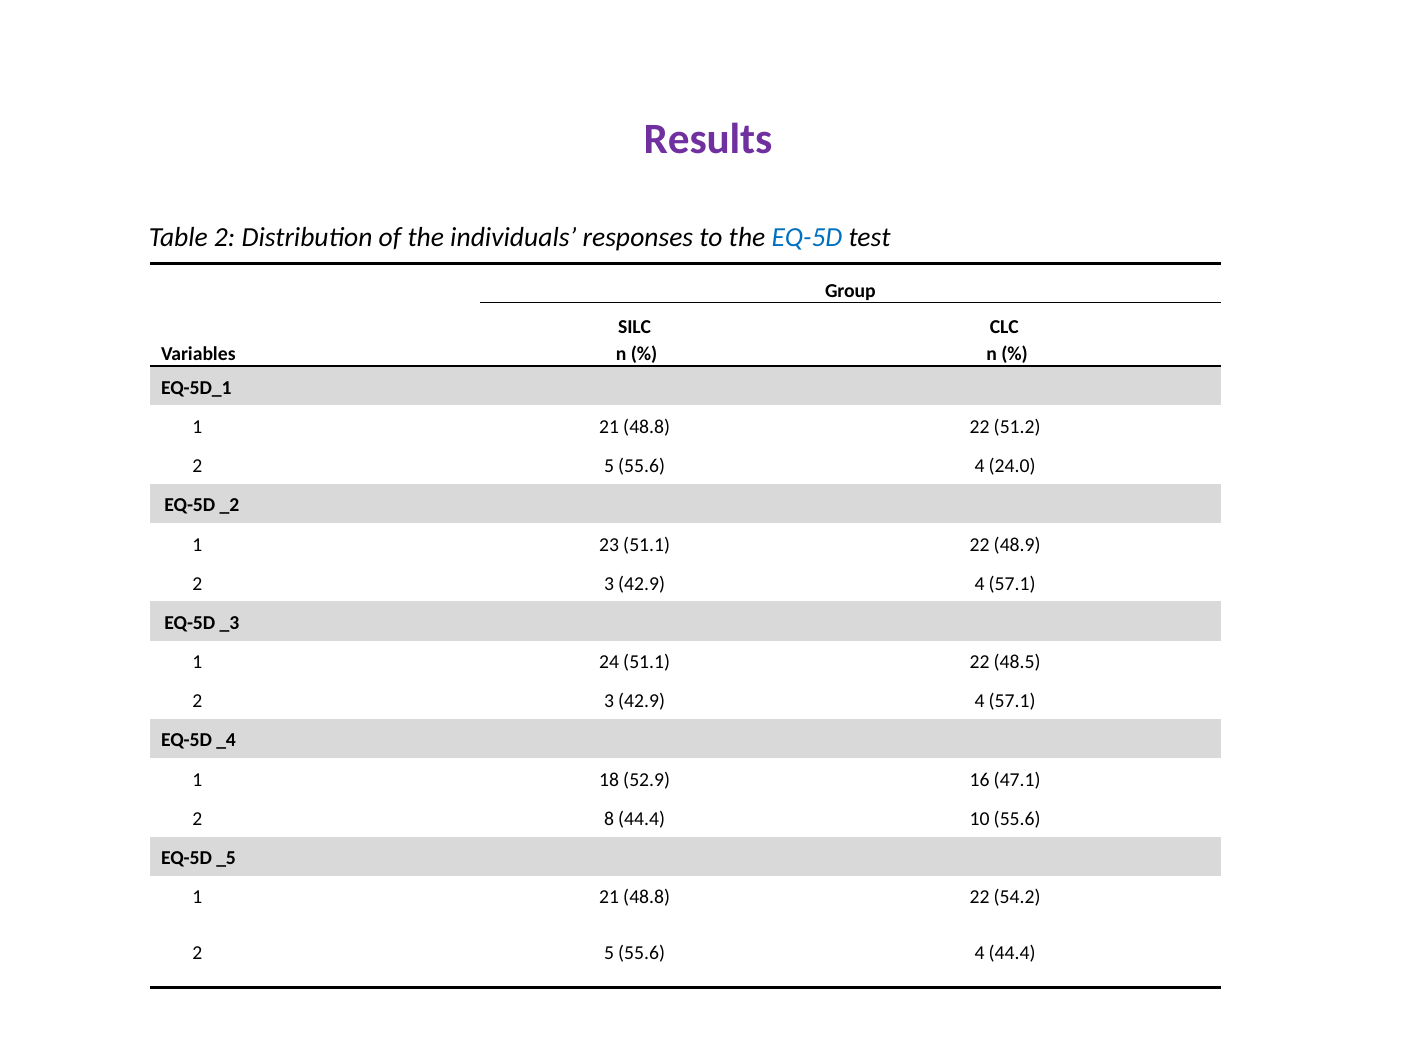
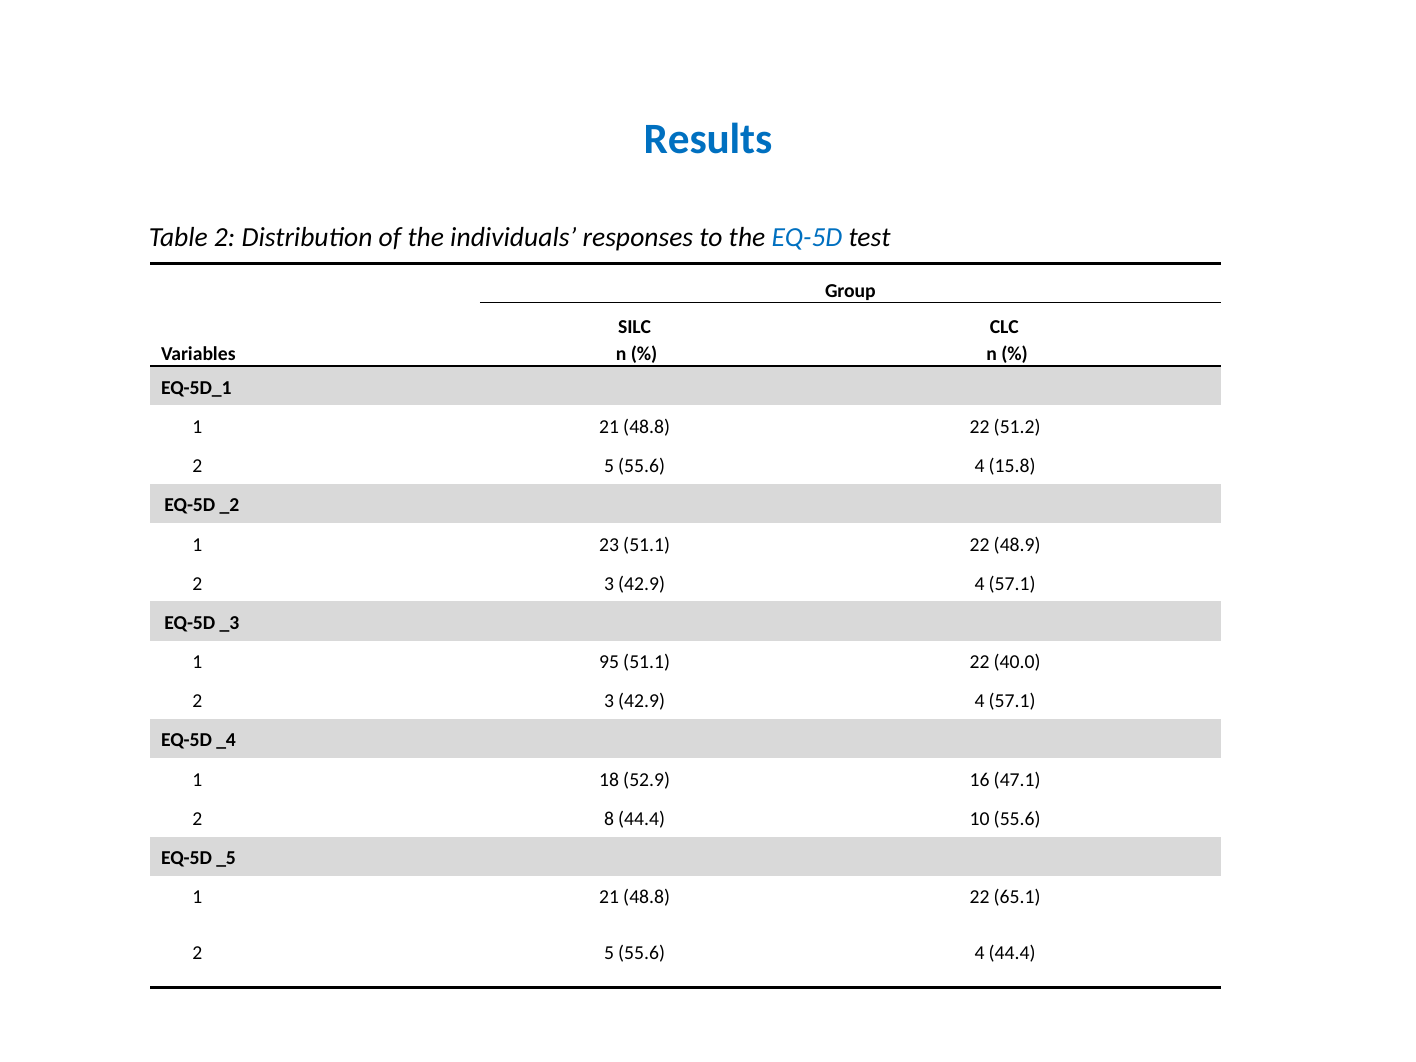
Results colour: purple -> blue
24.0: 24.0 -> 15.8
24: 24 -> 95
48.5: 48.5 -> 40.0
54.2: 54.2 -> 65.1
